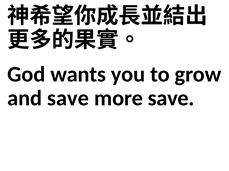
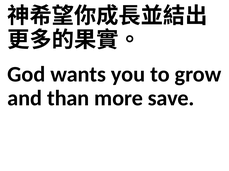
and save: save -> than
